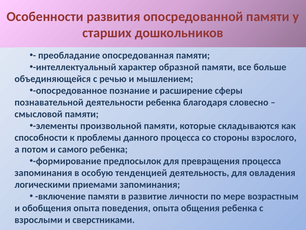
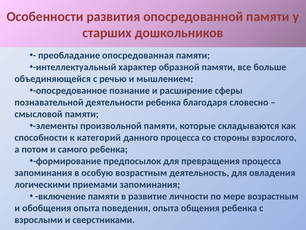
проблемы: проблемы -> категорий
особую тенденцией: тенденцией -> возрастным
